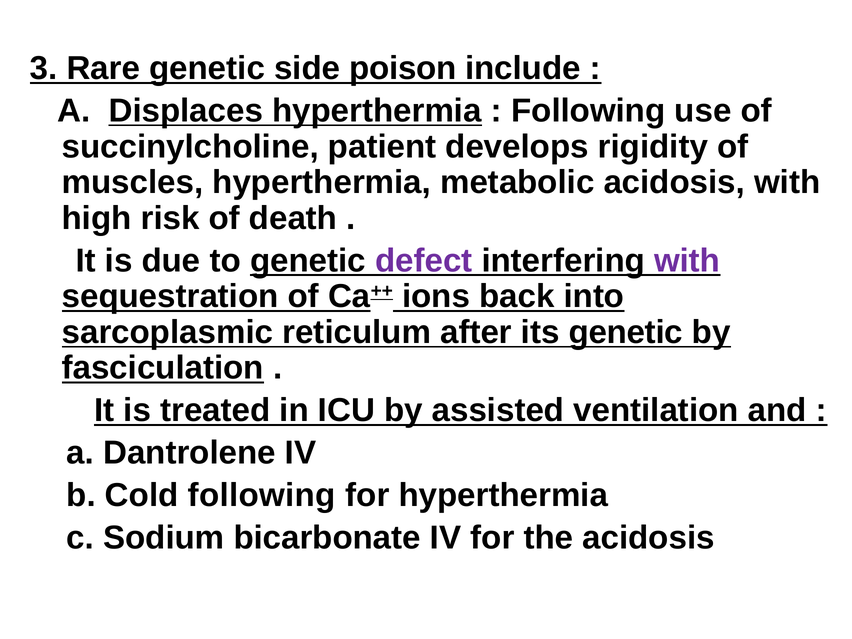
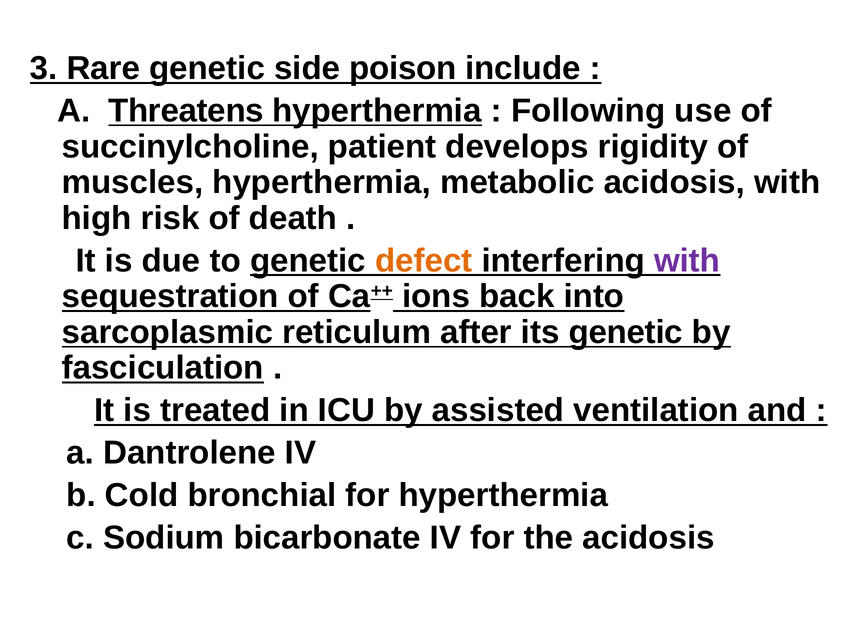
Displaces: Displaces -> Threatens
defect colour: purple -> orange
Cold following: following -> bronchial
